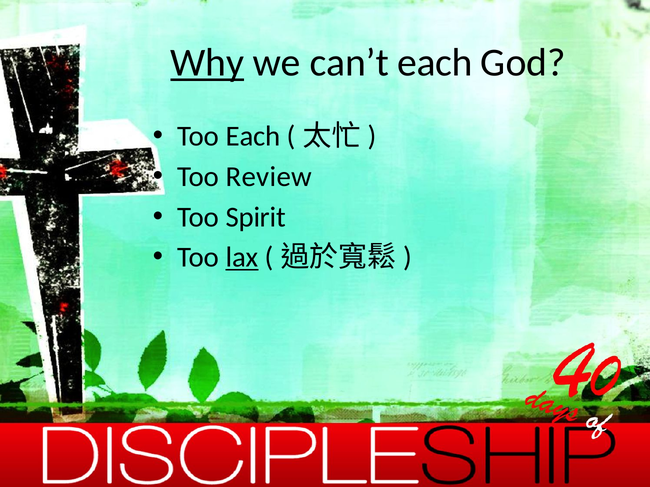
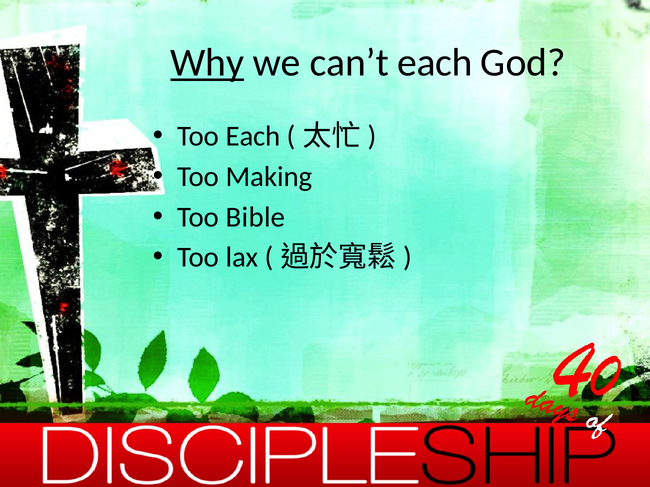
Review: Review -> Making
Spirit: Spirit -> Bible
lax underline: present -> none
